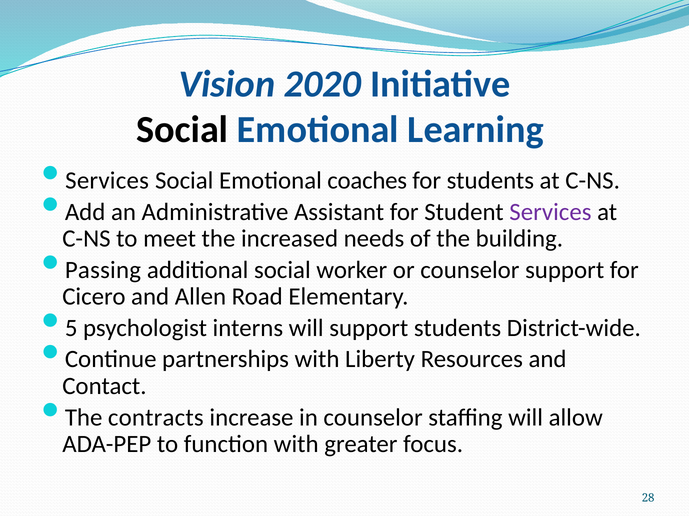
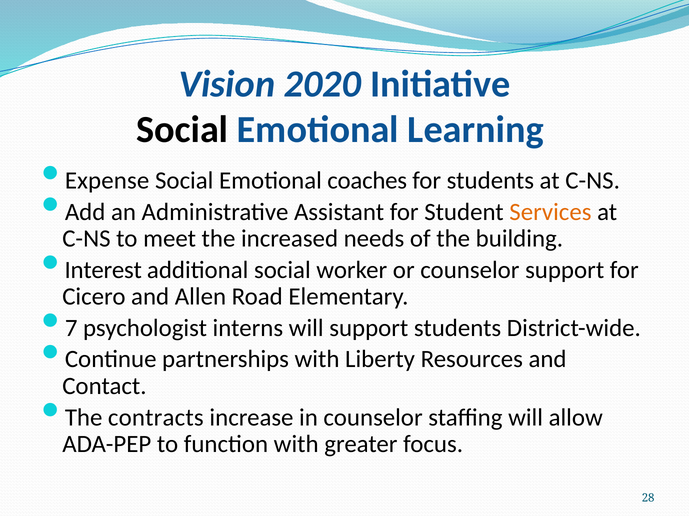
Services at (107, 181): Services -> Expense
Services at (550, 212) colour: purple -> orange
Passing: Passing -> Interest
5: 5 -> 7
